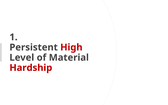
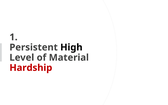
High colour: red -> black
